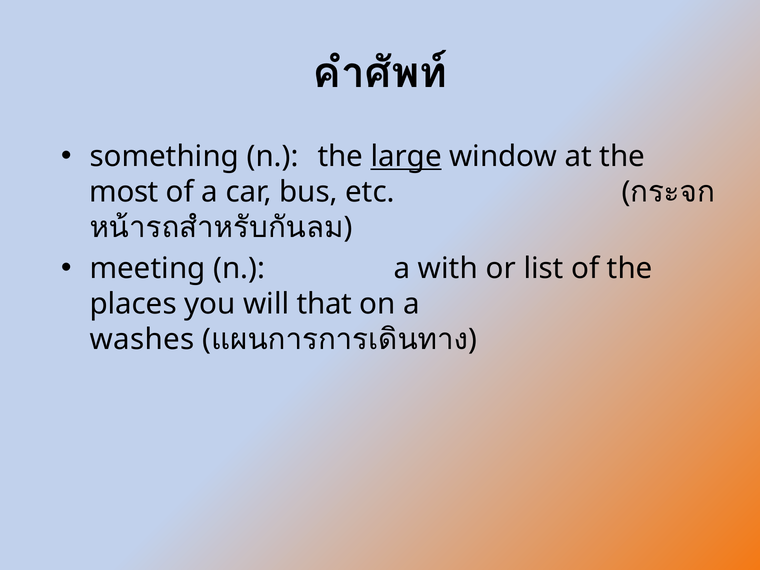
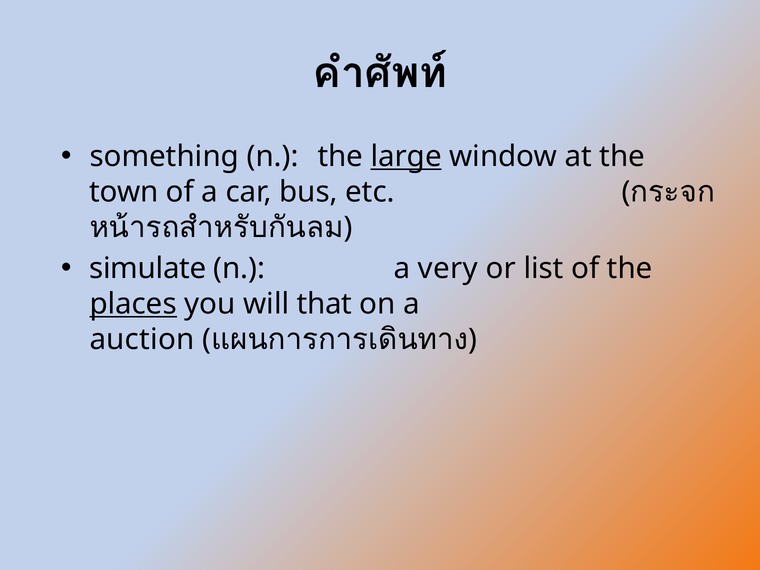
most: most -> town
meeting: meeting -> simulate
with: with -> very
places underline: none -> present
washes: washes -> auction
